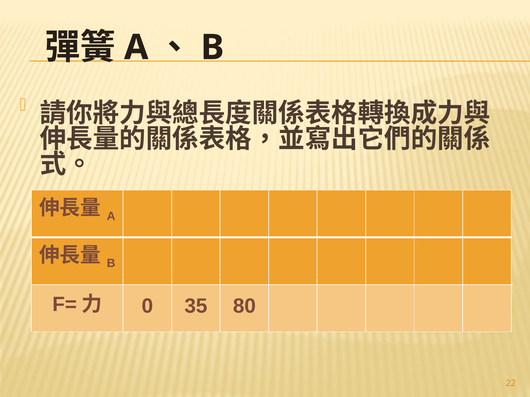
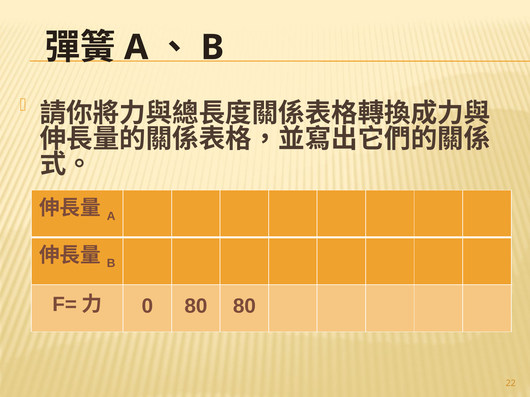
0 35: 35 -> 80
